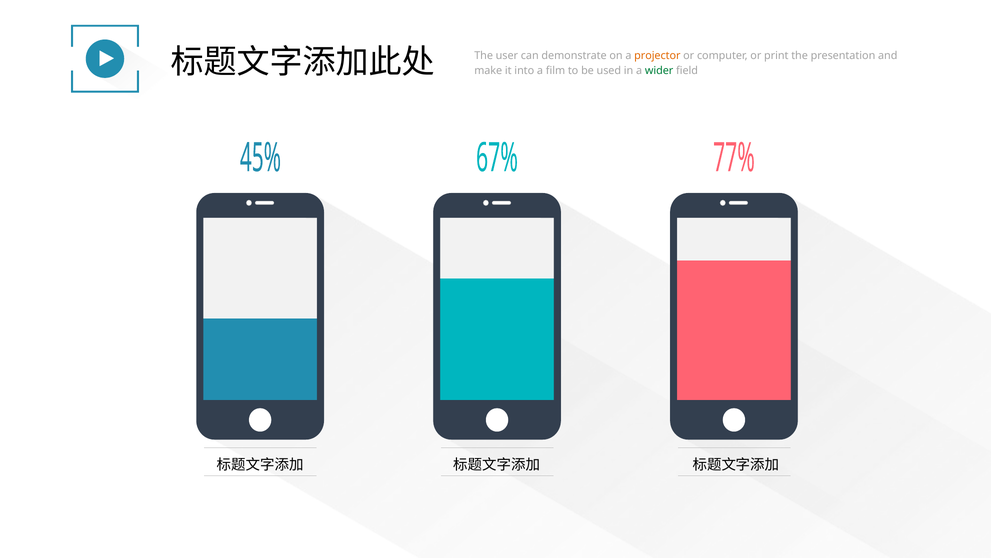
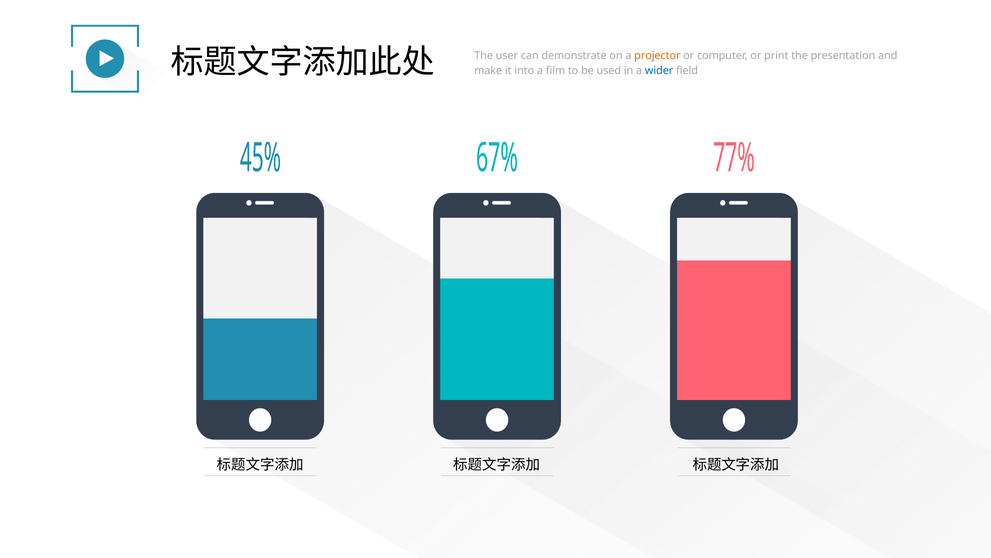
wider colour: green -> blue
